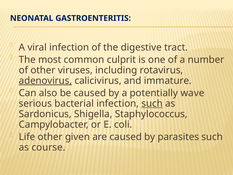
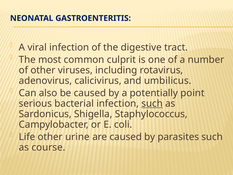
adenovirus underline: present -> none
immature: immature -> umbilicus
wave: wave -> point
given: given -> urine
